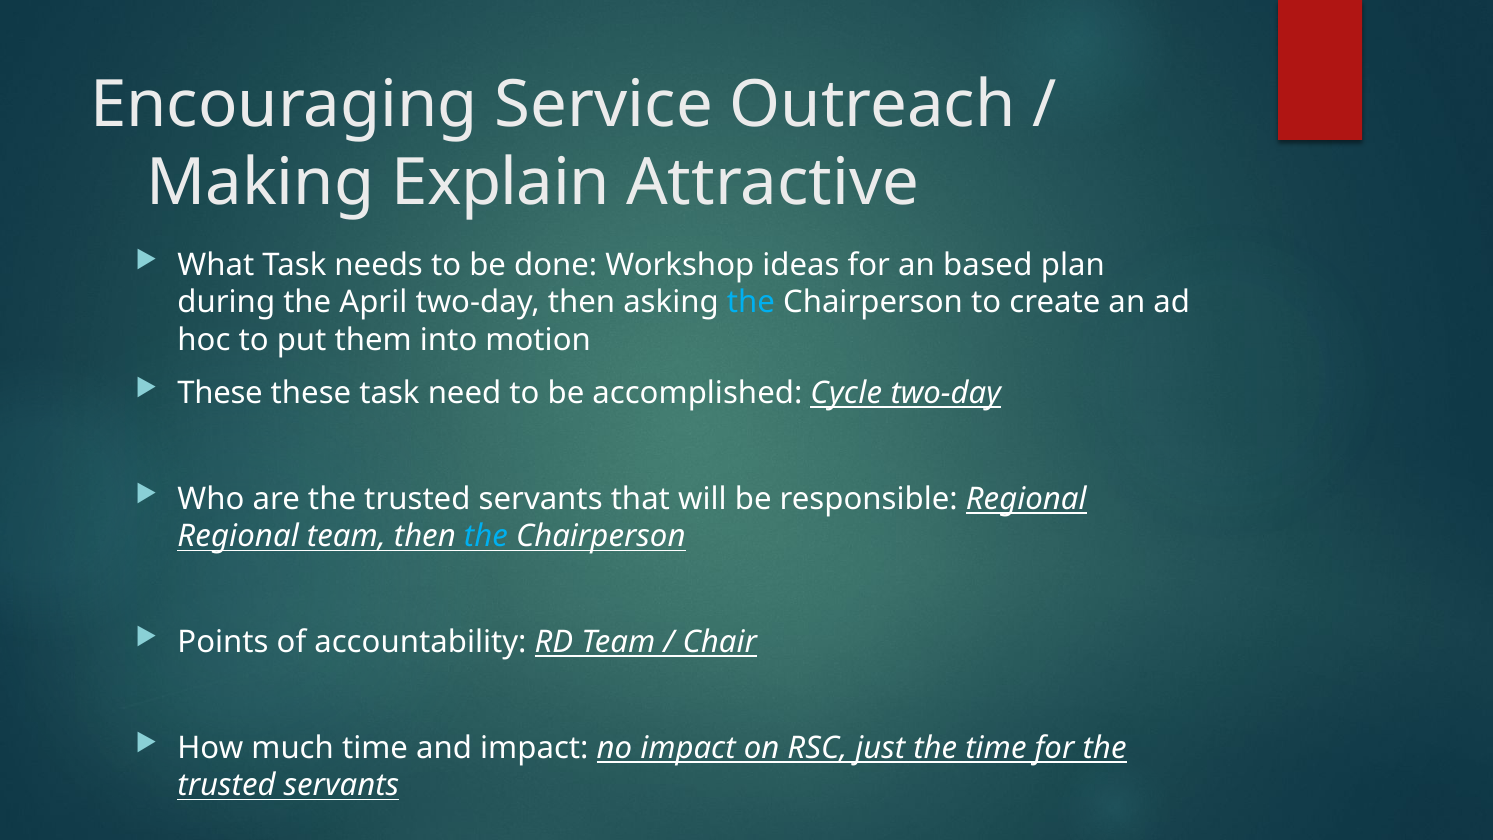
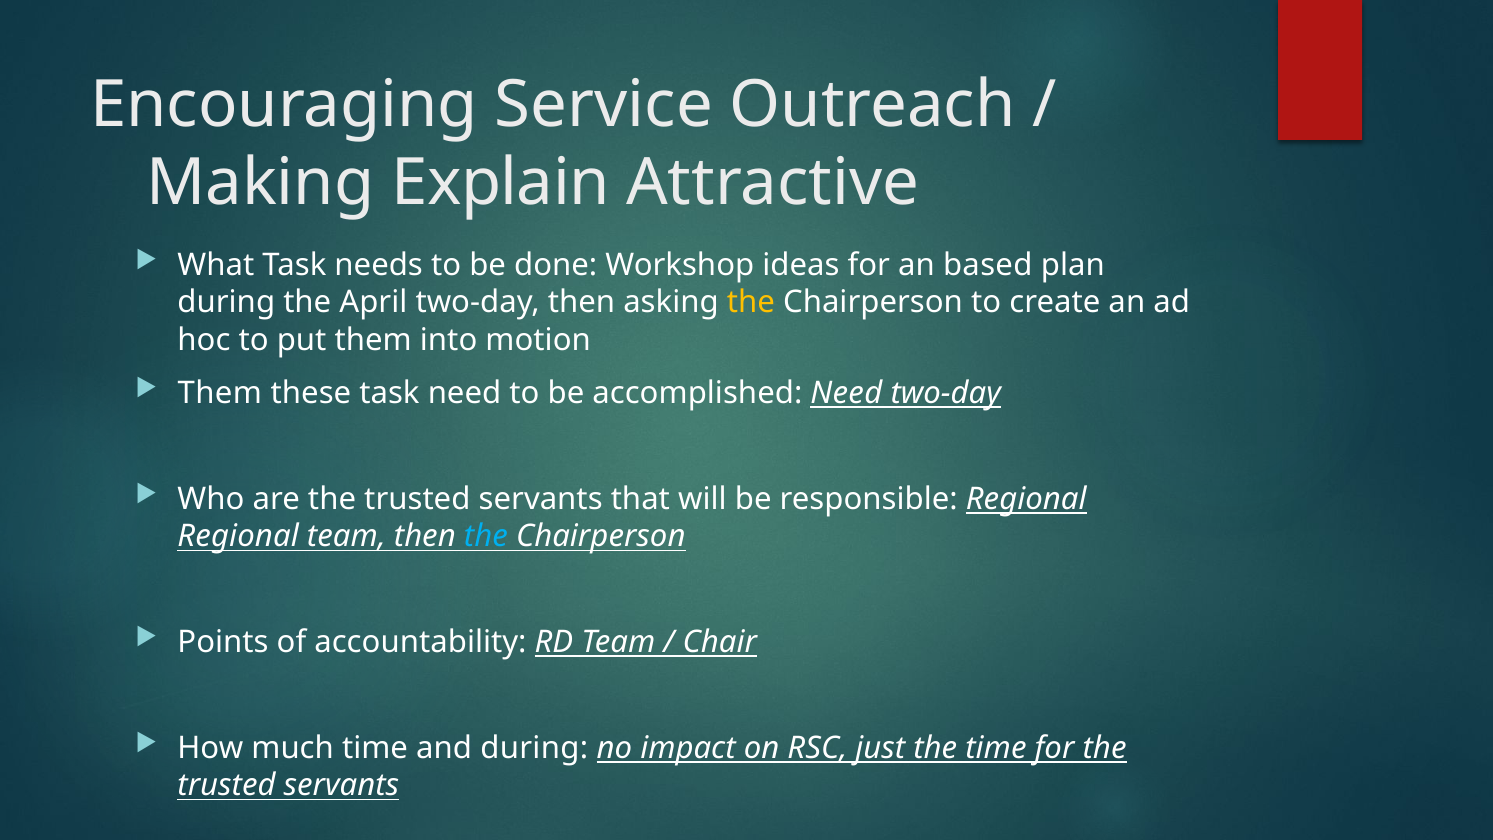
the at (751, 302) colour: light blue -> yellow
These at (220, 393): These -> Them
accomplished Cycle: Cycle -> Need
and impact: impact -> during
